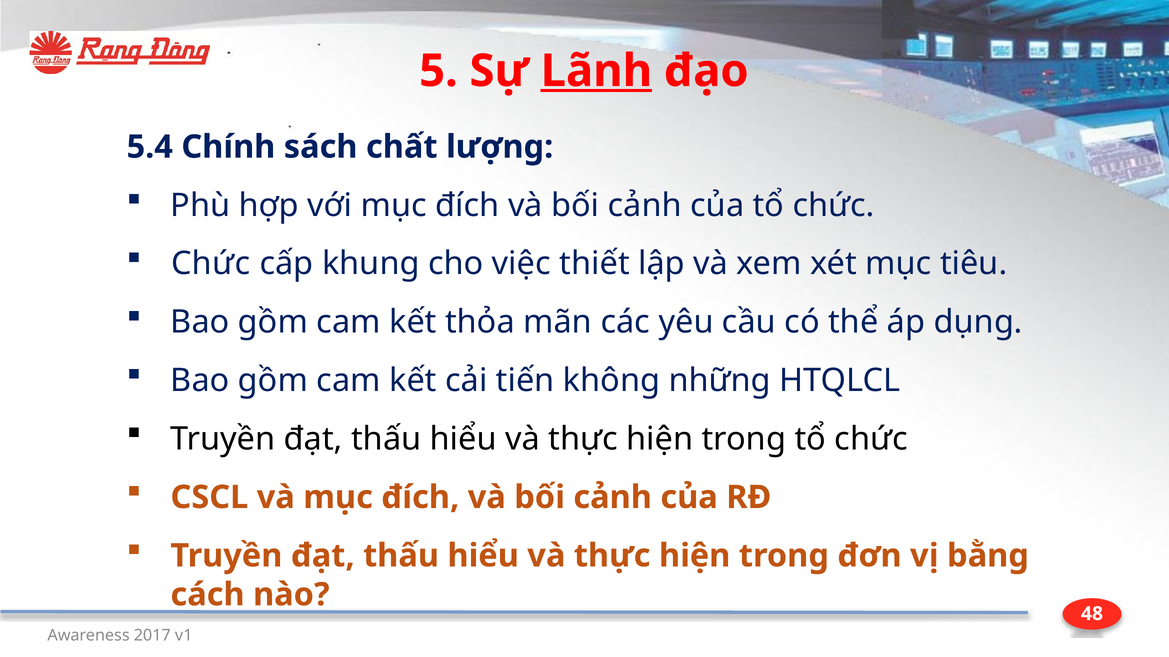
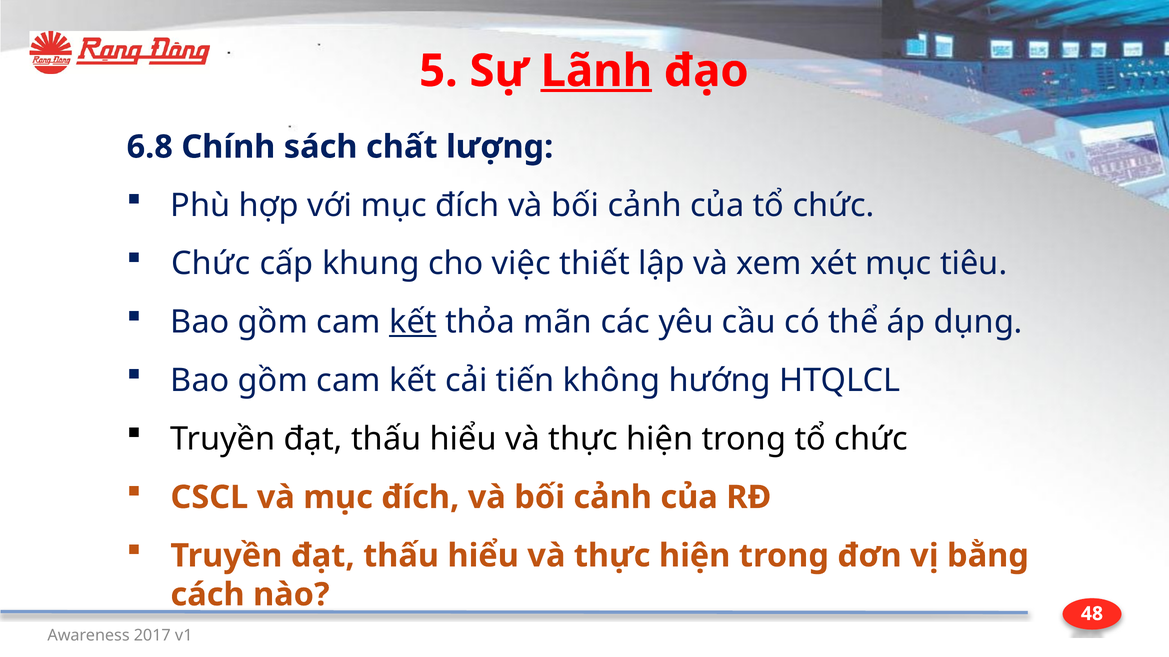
5.4: 5.4 -> 6.8
kết at (413, 322) underline: none -> present
những: những -> hướng
